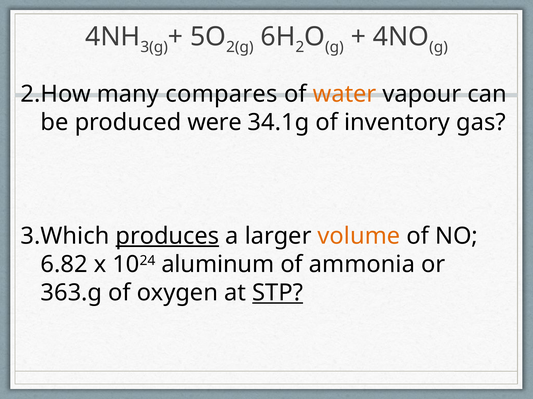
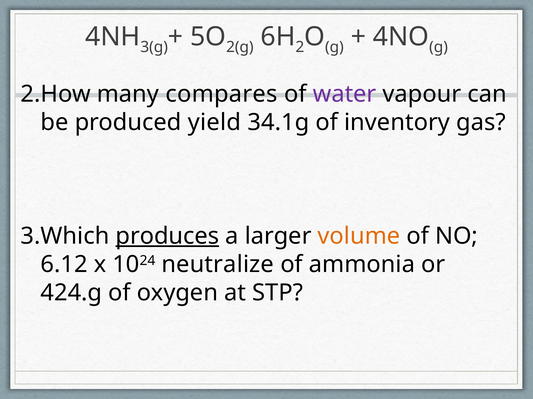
water colour: orange -> purple
were: were -> yield
6.82: 6.82 -> 6.12
aluminum: aluminum -> neutralize
363.g: 363.g -> 424.g
STP underline: present -> none
